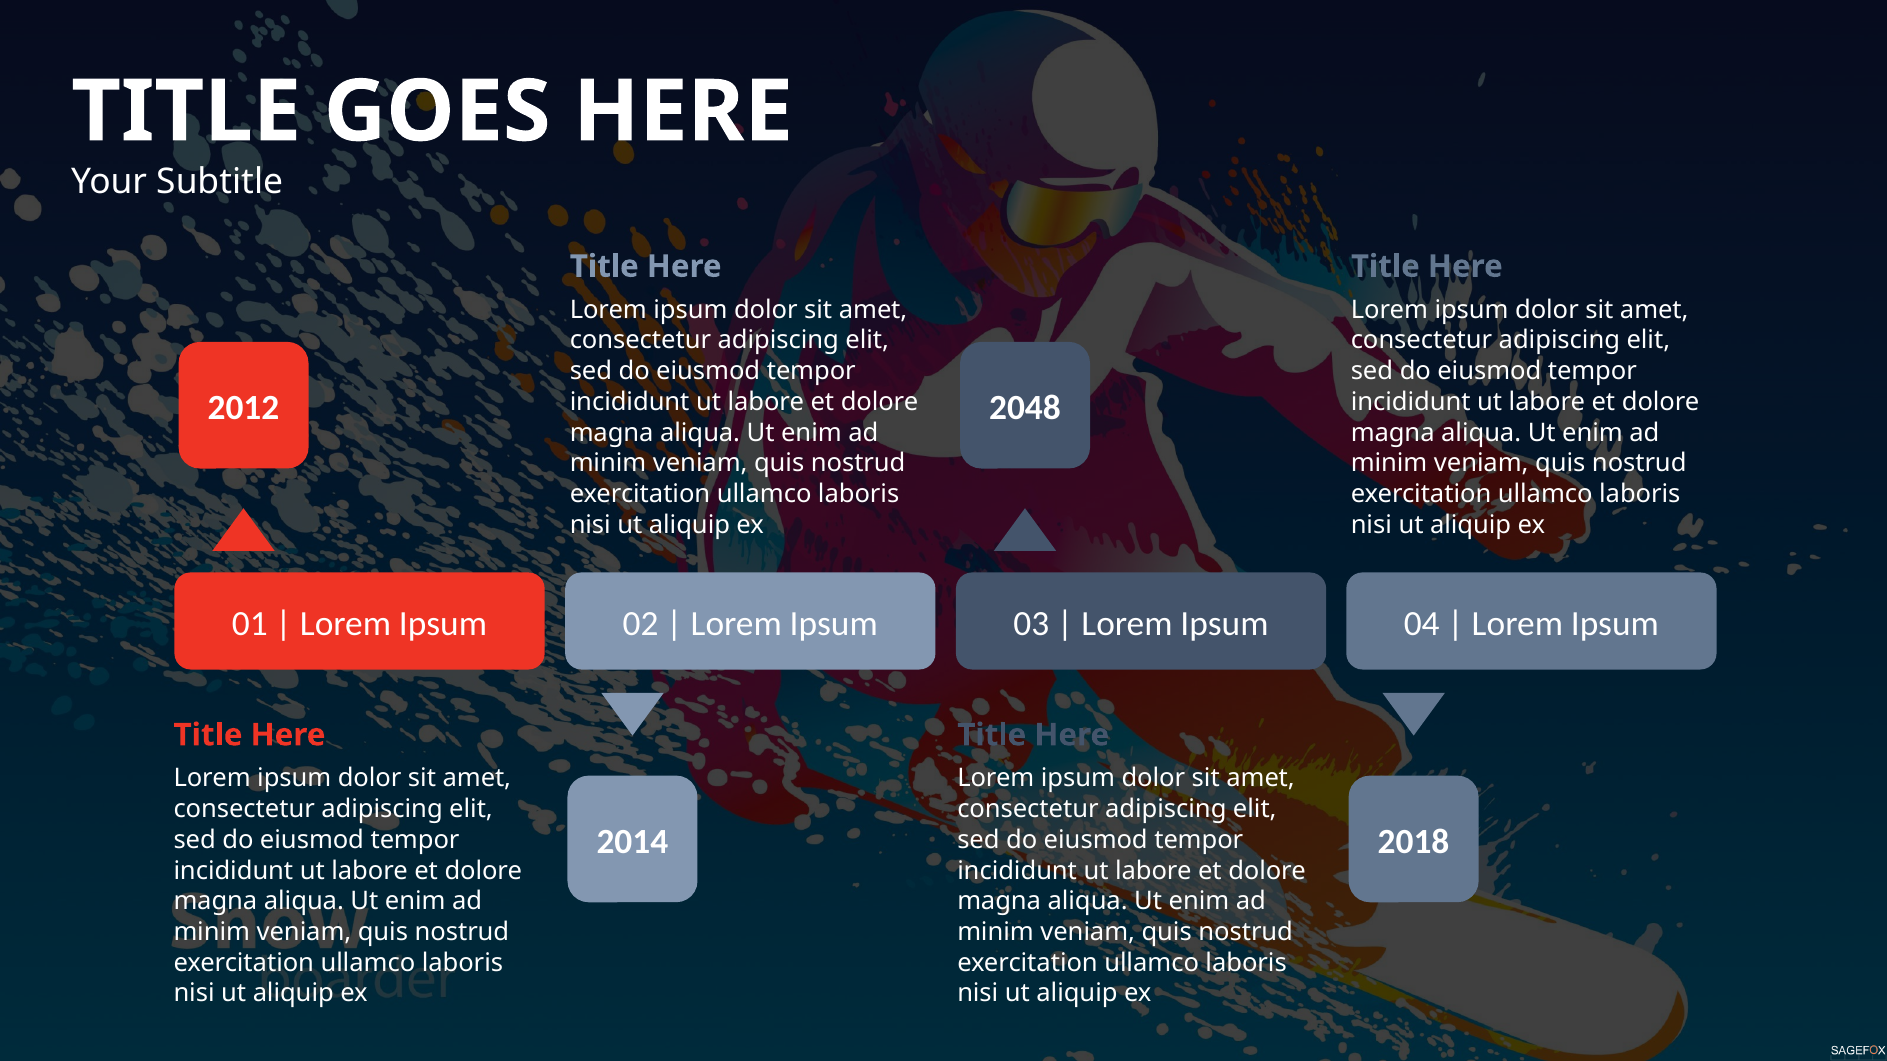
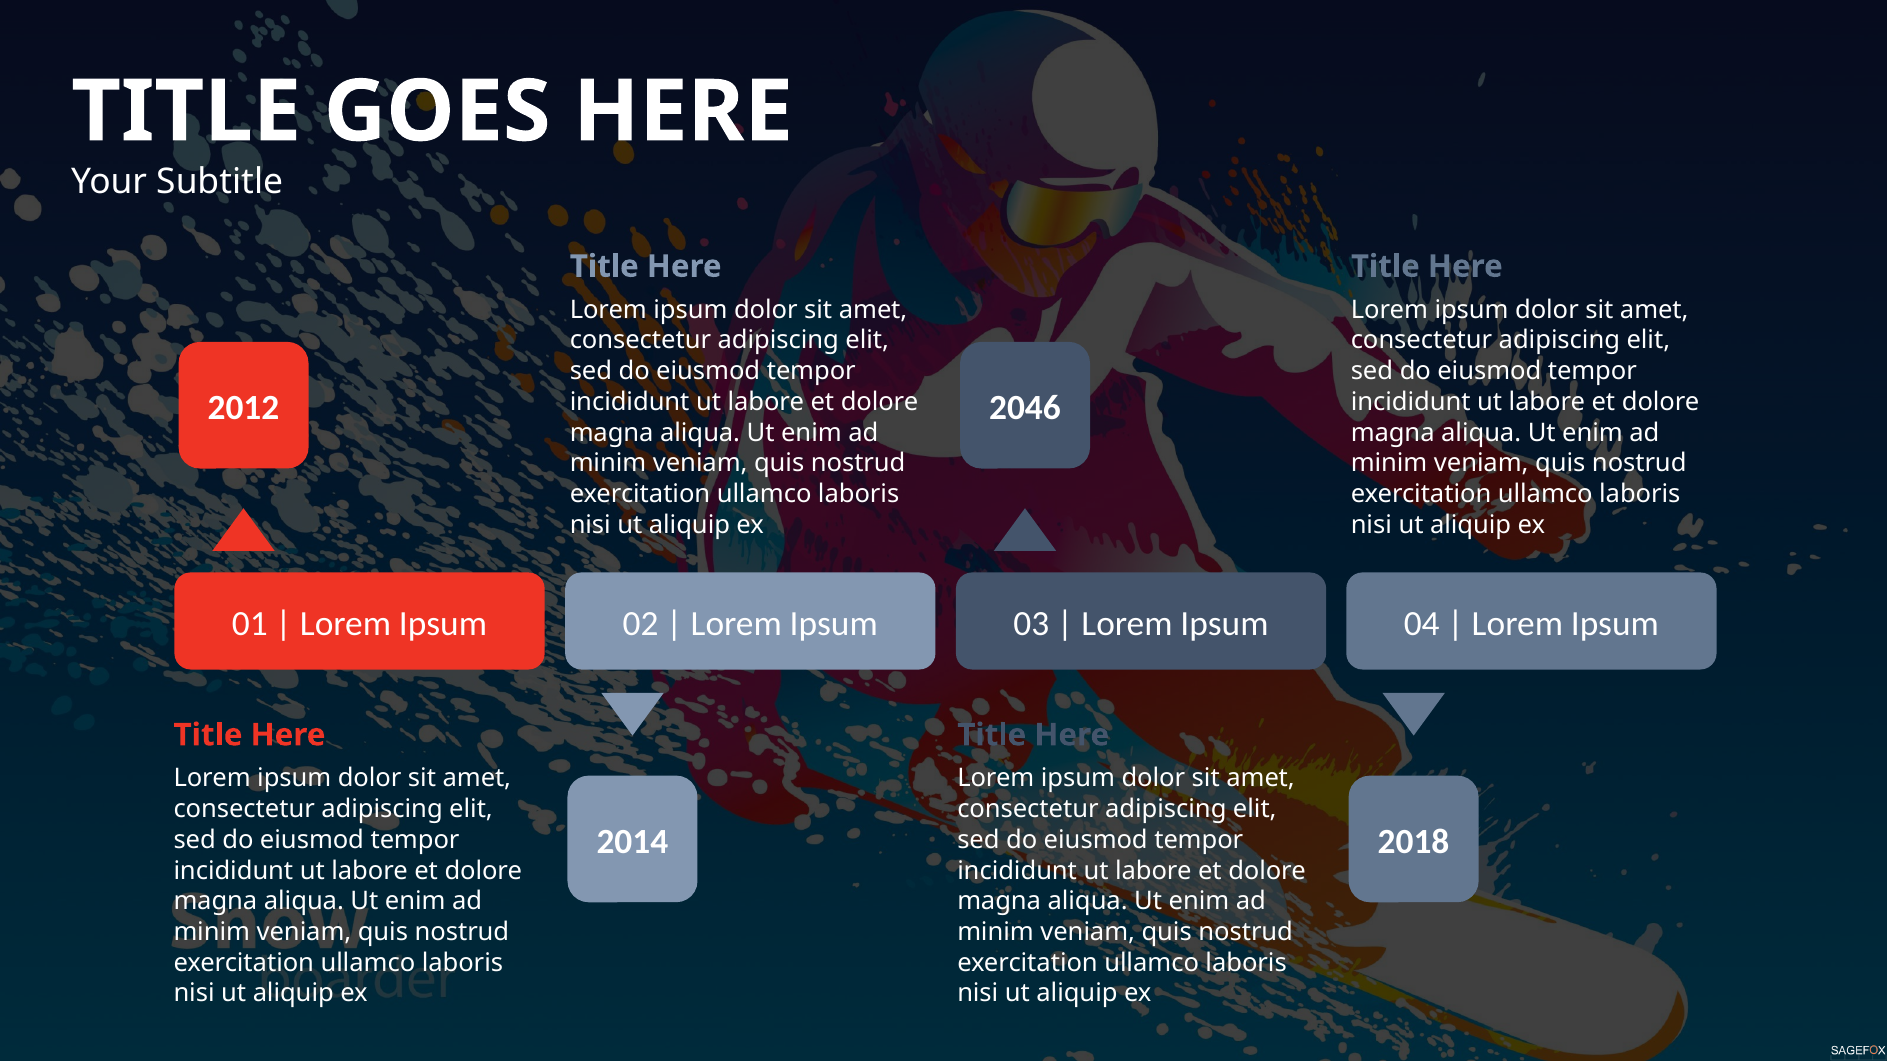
2048: 2048 -> 2046
